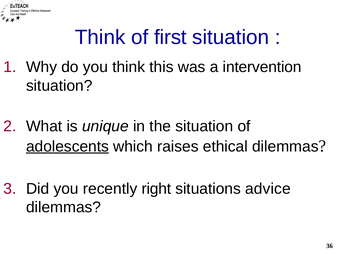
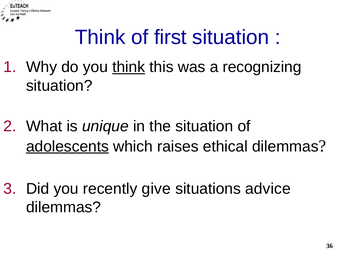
think at (129, 67) underline: none -> present
intervention: intervention -> recognizing
right: right -> give
